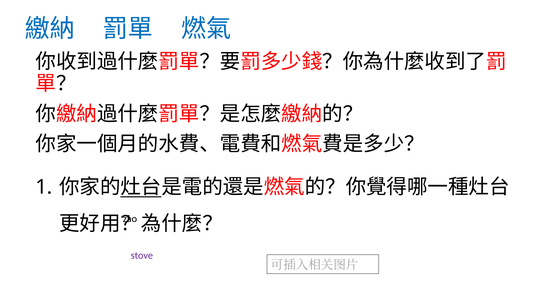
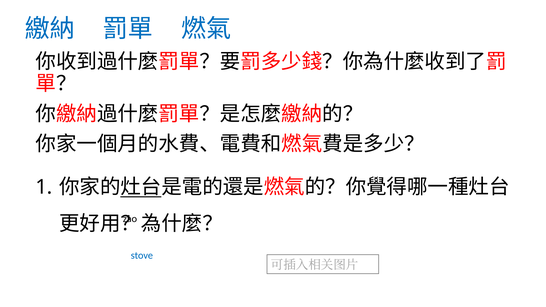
stove colour: purple -> blue
